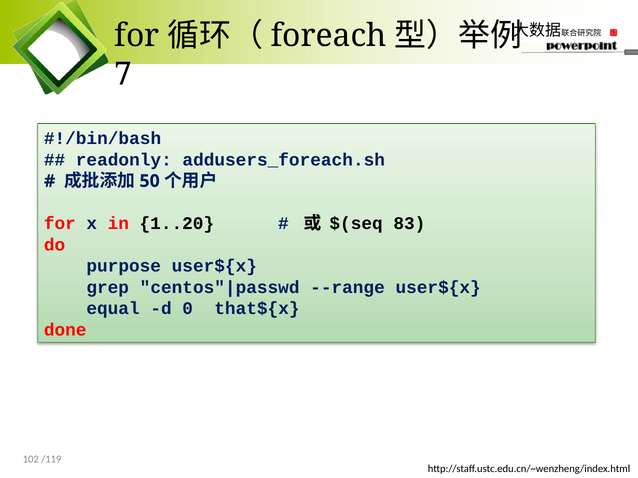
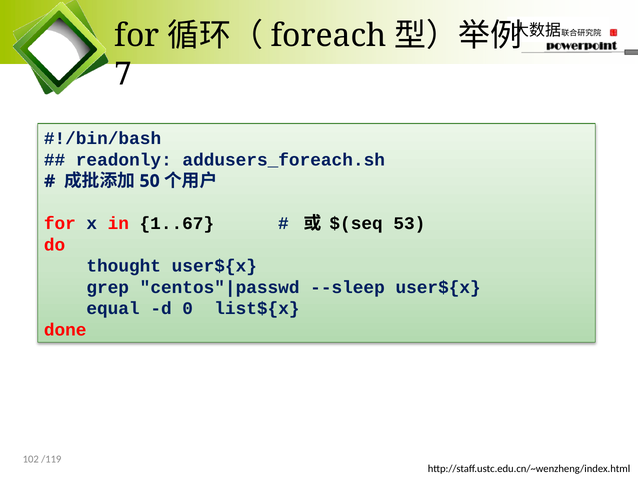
1..20: 1..20 -> 1..67
83: 83 -> 53
purpose: purpose -> thought
--range: --range -> --sleep
that${x: that${x -> list${x
